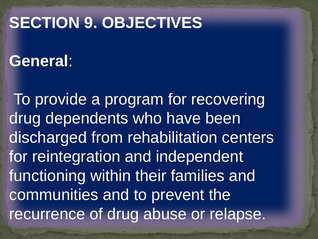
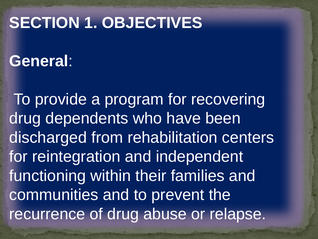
9: 9 -> 1
